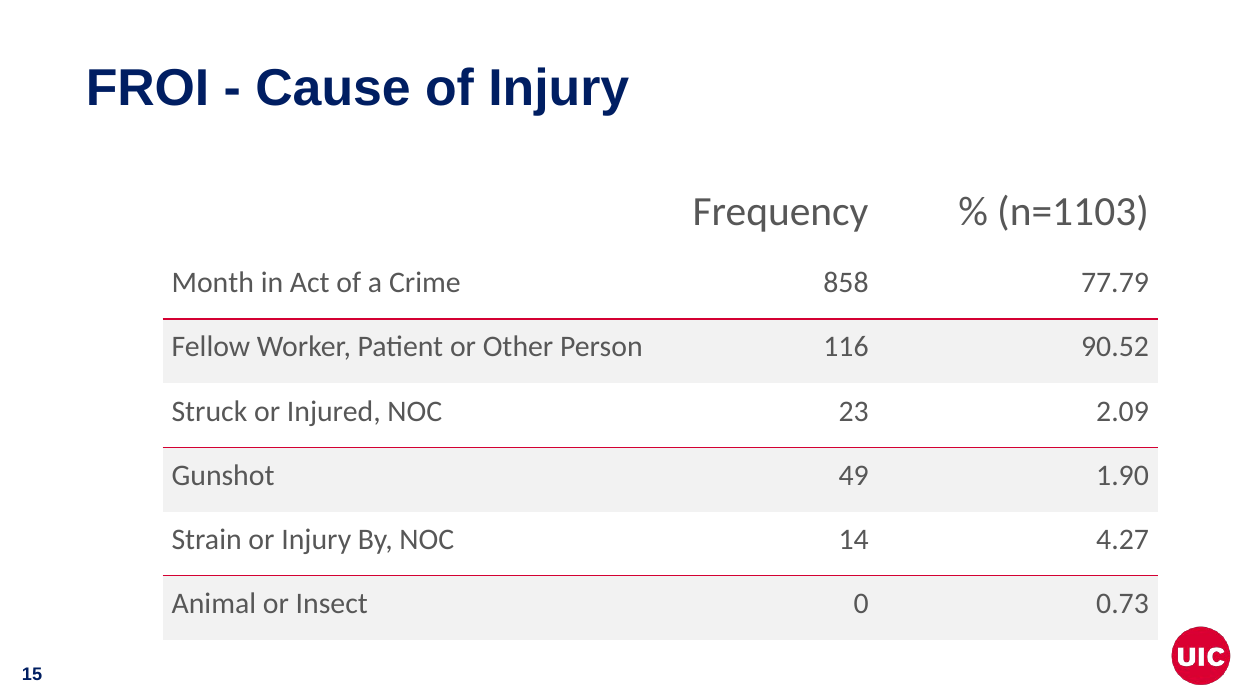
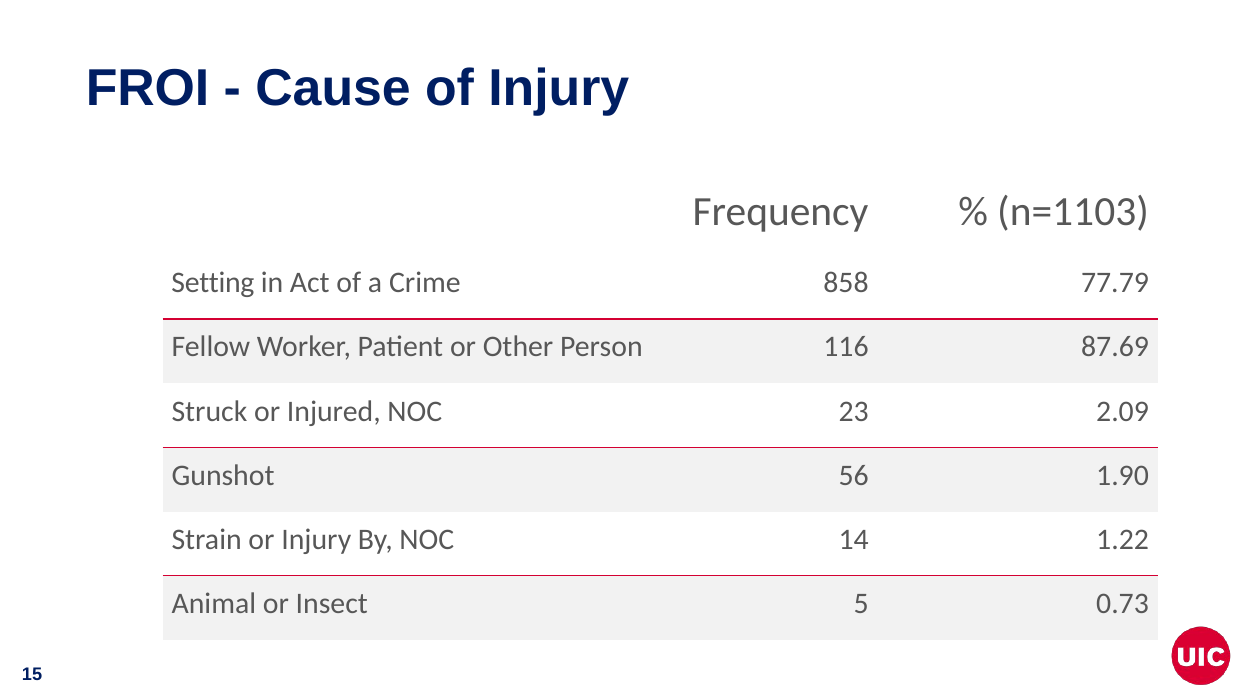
Month: Month -> Setting
90.52: 90.52 -> 87.69
49: 49 -> 56
4.27: 4.27 -> 1.22
0: 0 -> 5
